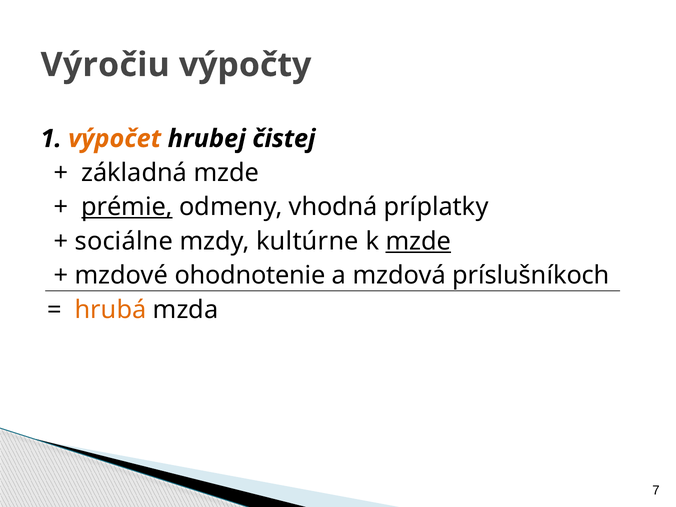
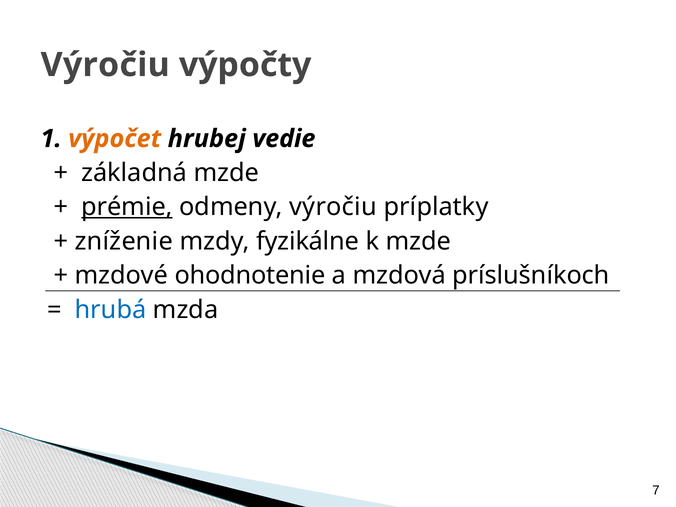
čistej: čistej -> vedie
odmeny vhodná: vhodná -> výročiu
sociálne: sociálne -> zníženie
kultúrne: kultúrne -> fyzikálne
mzde at (418, 241) underline: present -> none
hrubá colour: orange -> blue
